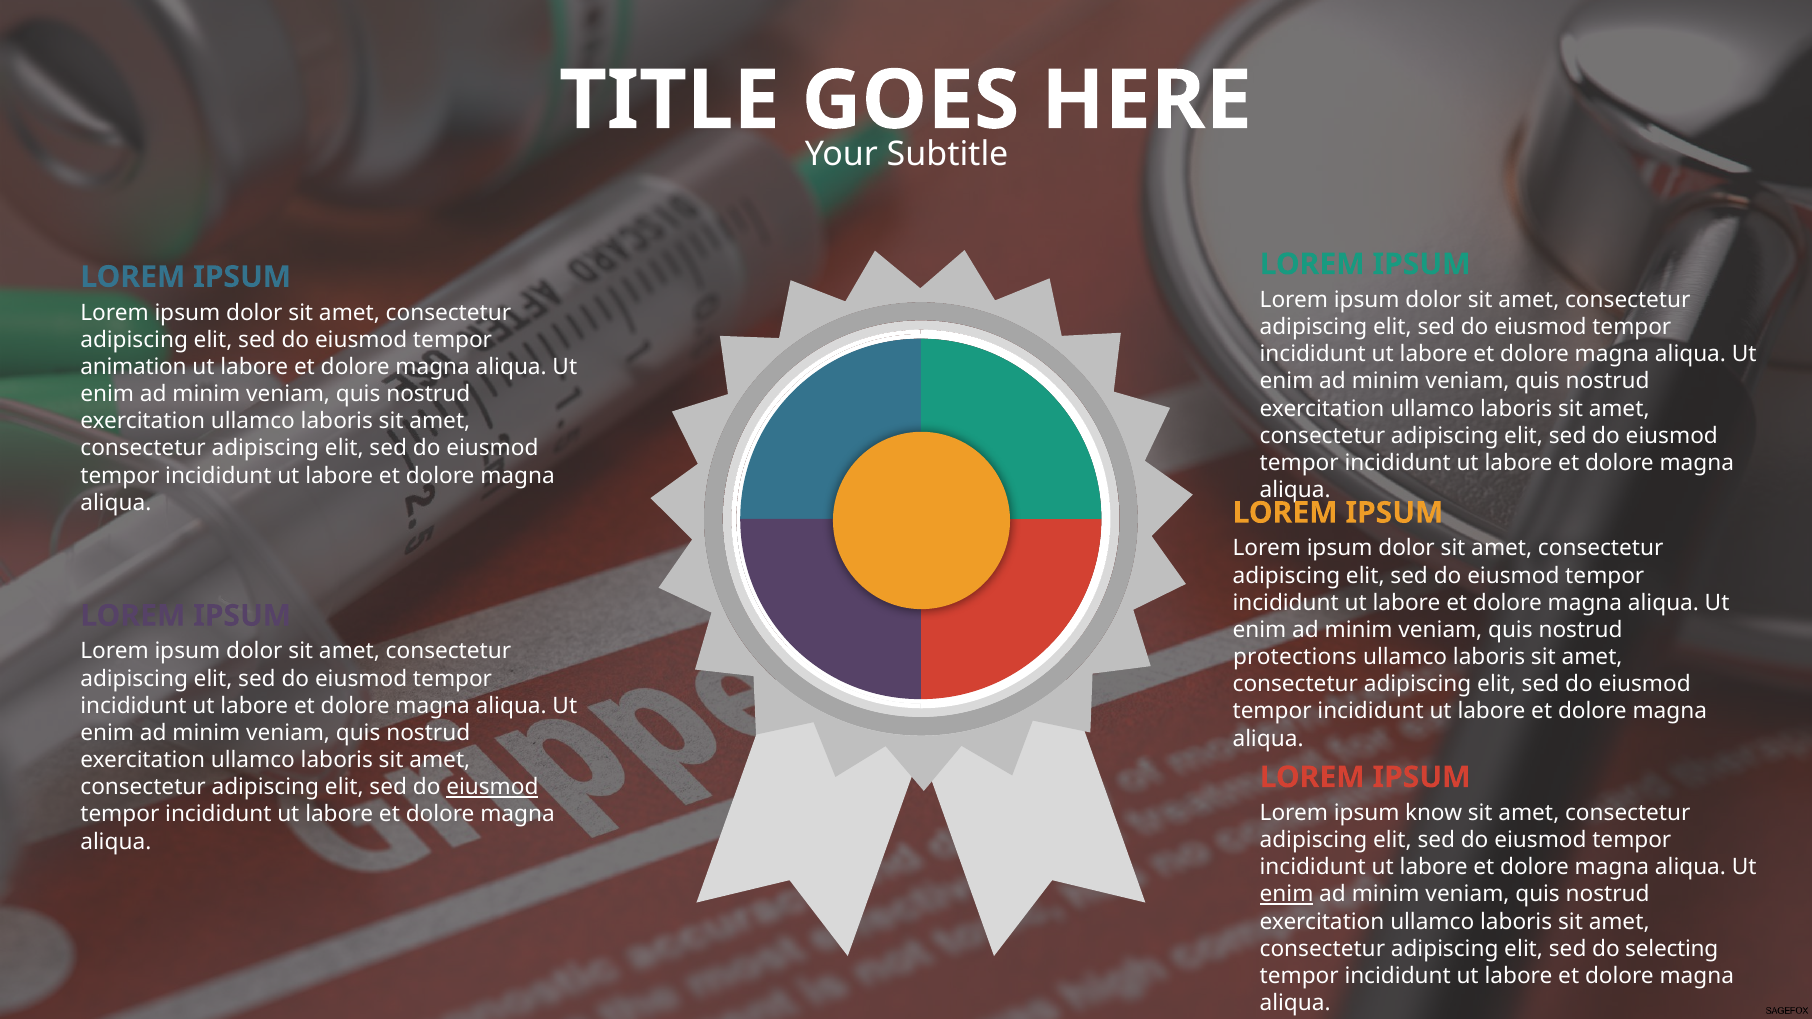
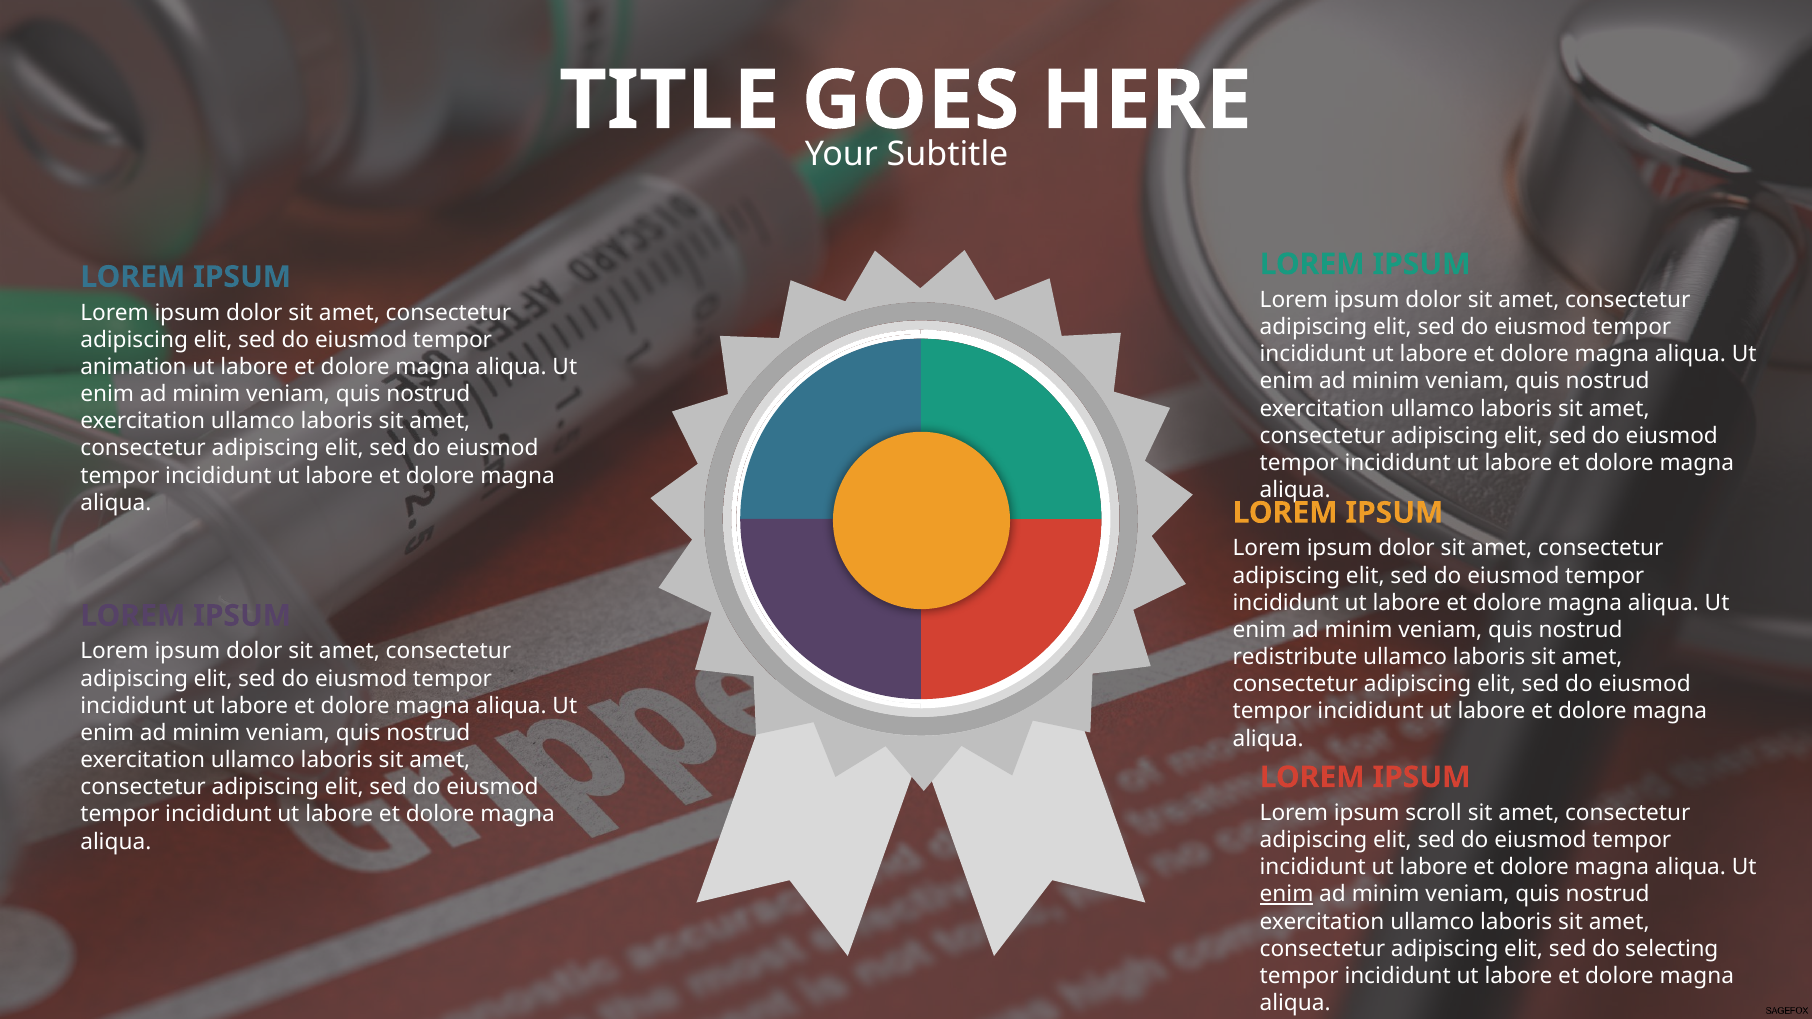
protections: protections -> redistribute
eiusmod at (492, 788) underline: present -> none
know: know -> scroll
